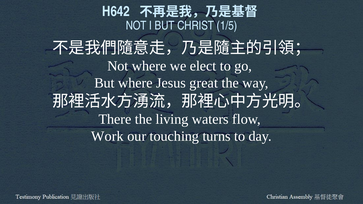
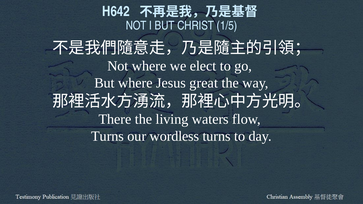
Work at (107, 136): Work -> Turns
touching: touching -> wordless
